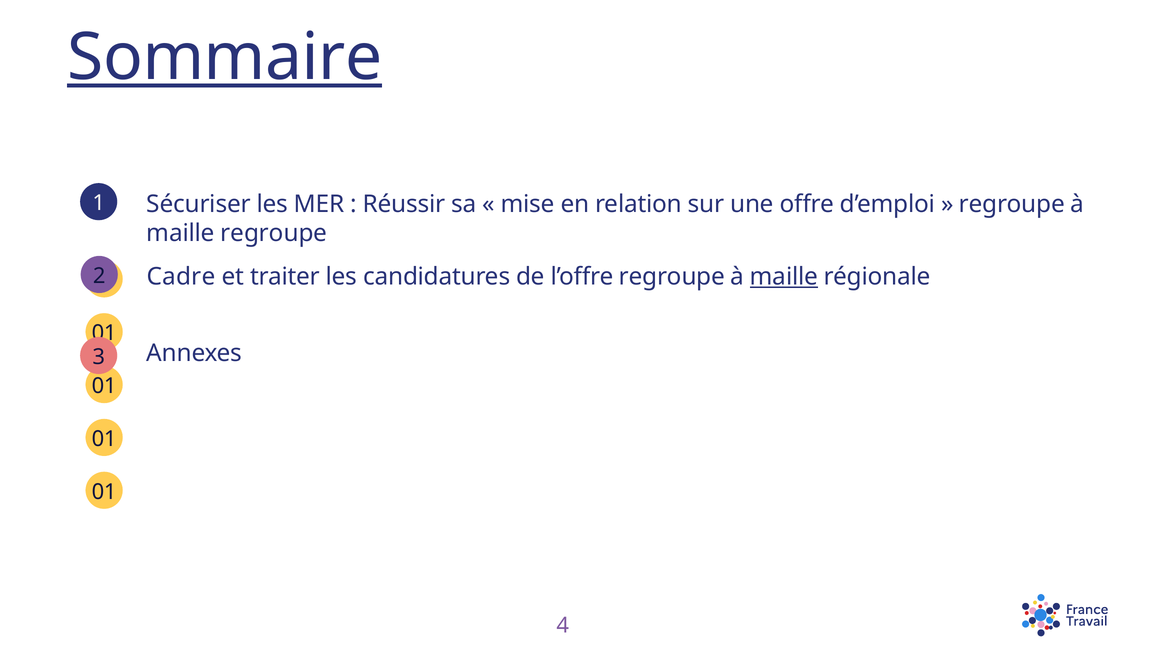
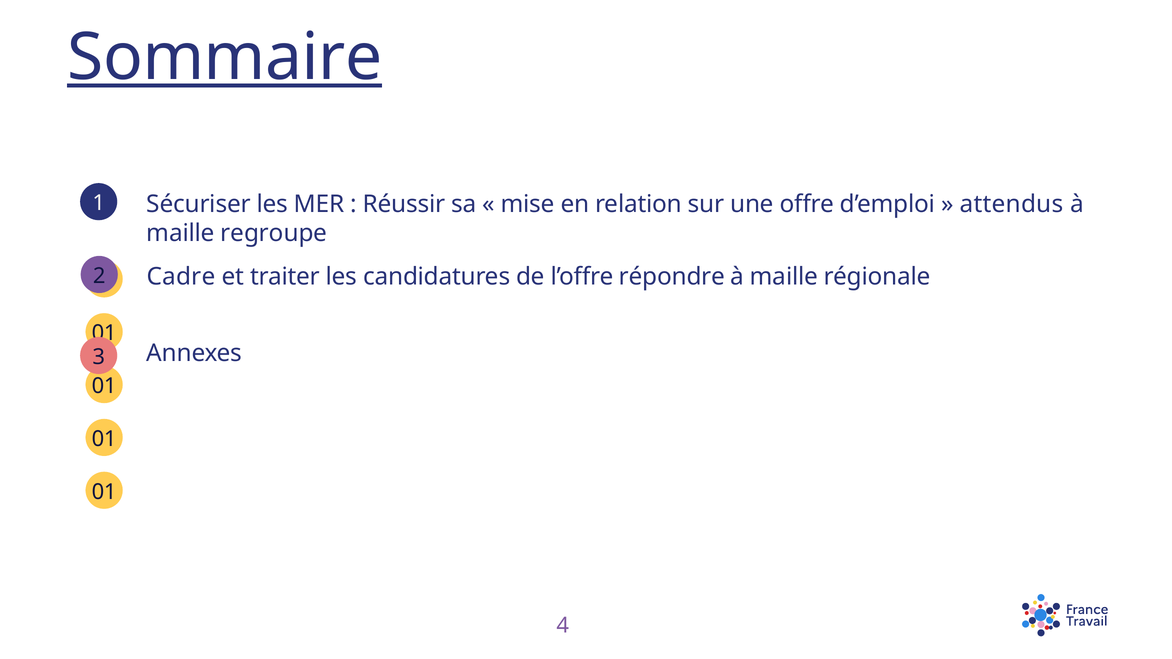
regroupe at (1012, 204): regroupe -> attendus
l’offre regroupe: regroupe -> répondre
maille at (784, 277) underline: present -> none
